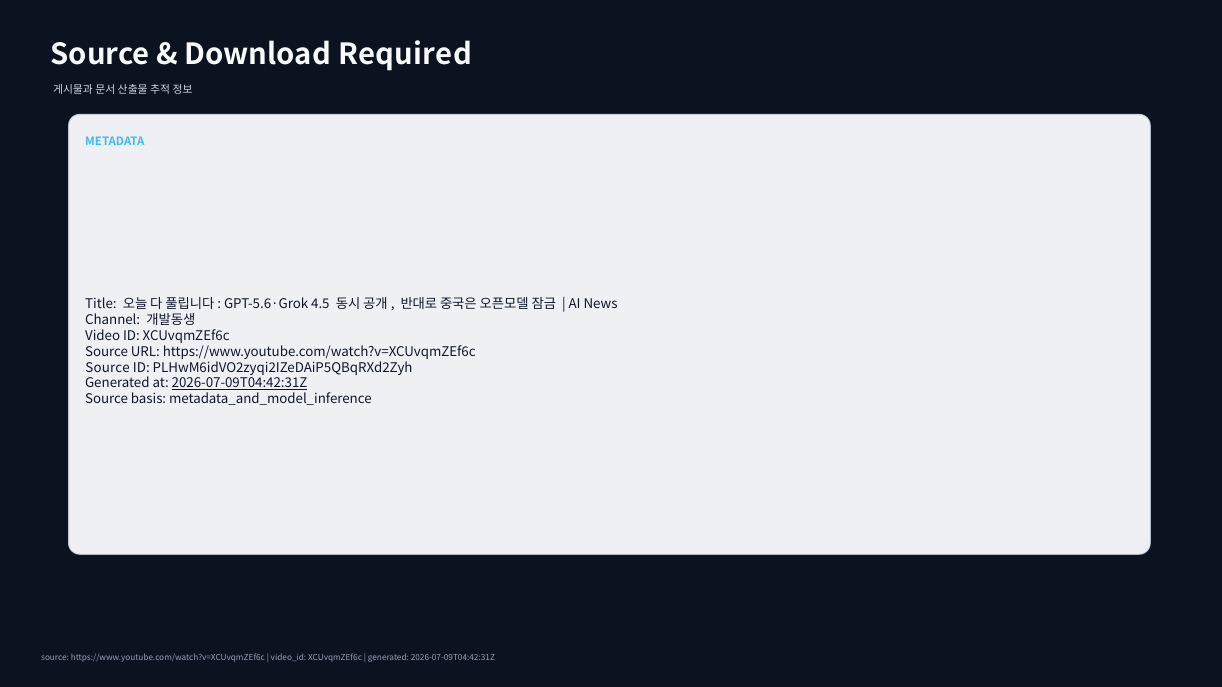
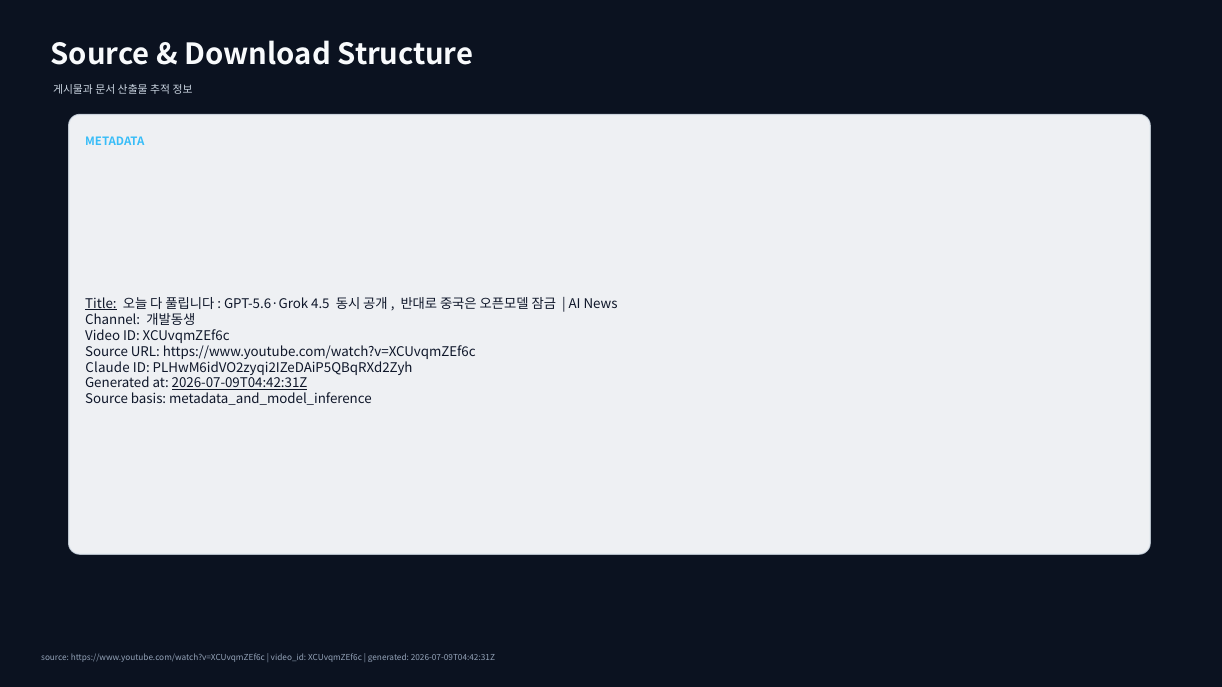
Required: Required -> Structure
Title underline: none -> present
Source at (108, 368): Source -> Claude
